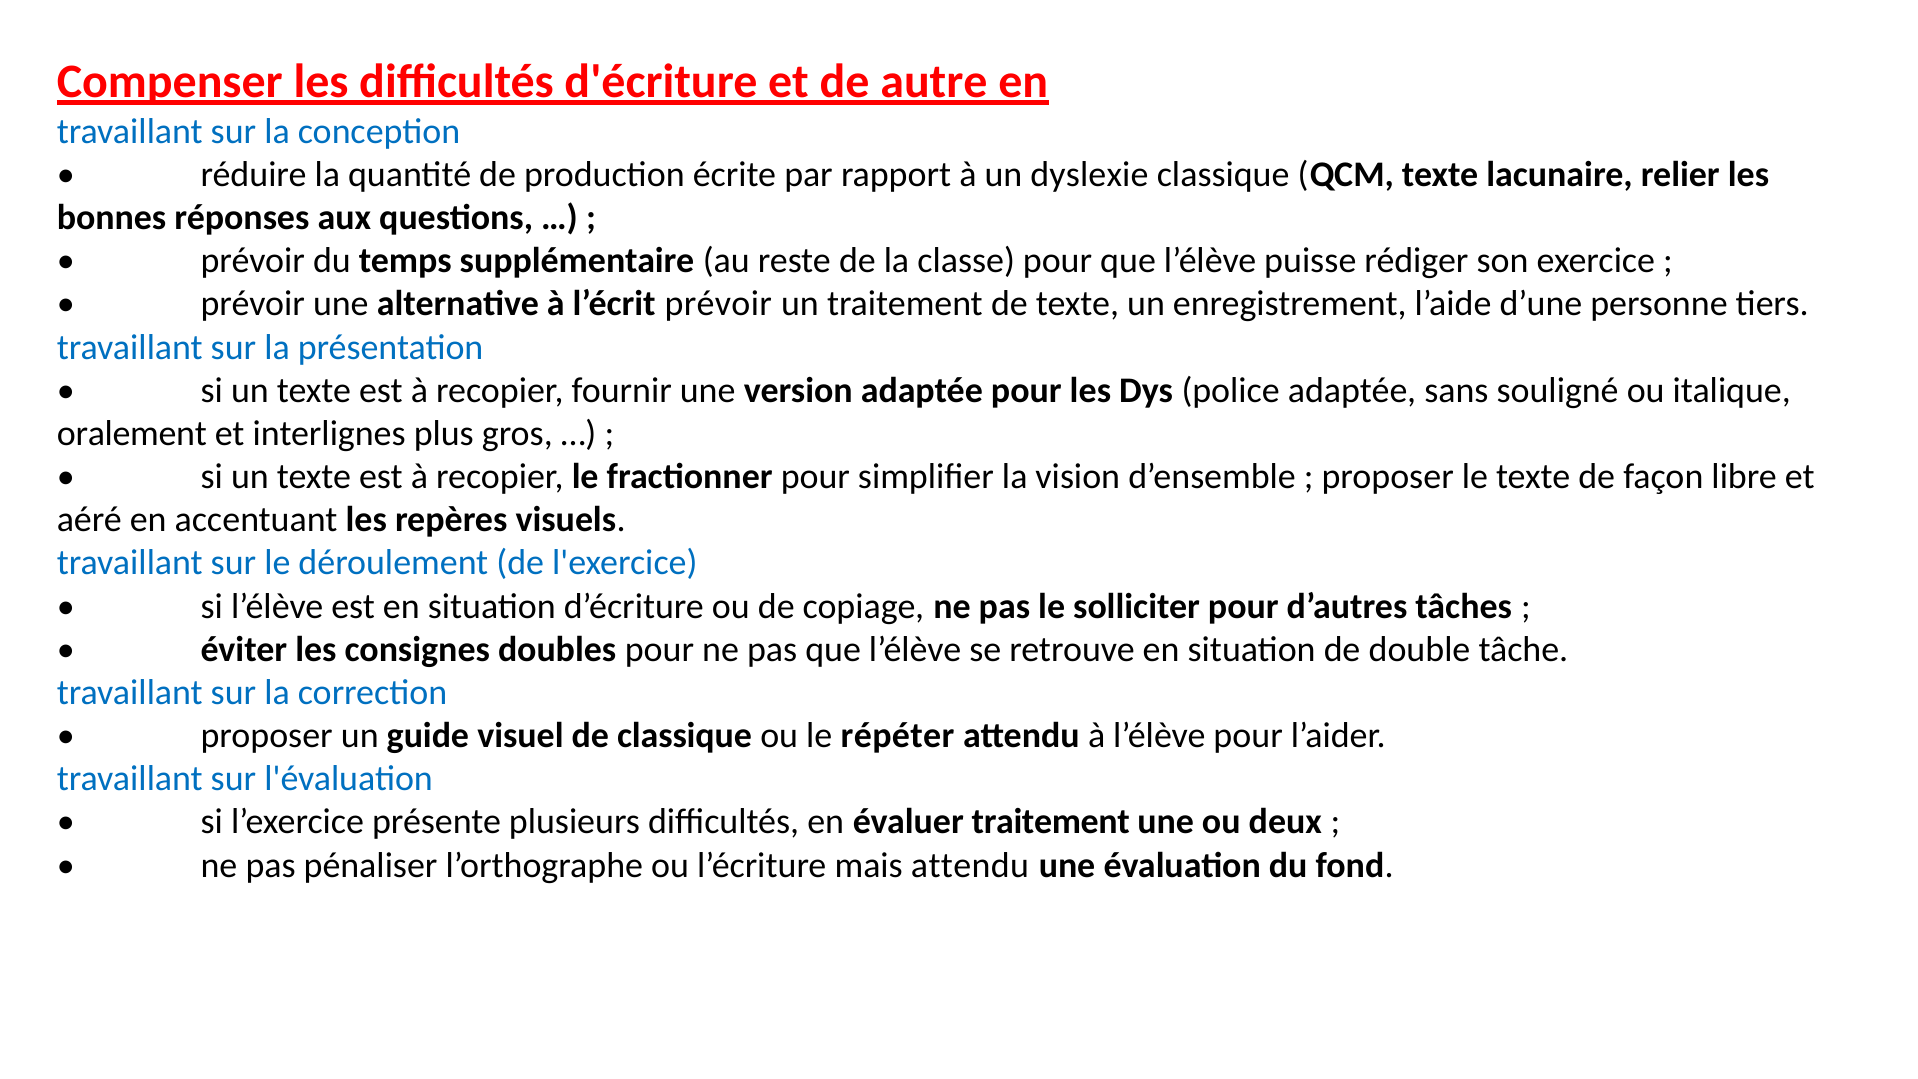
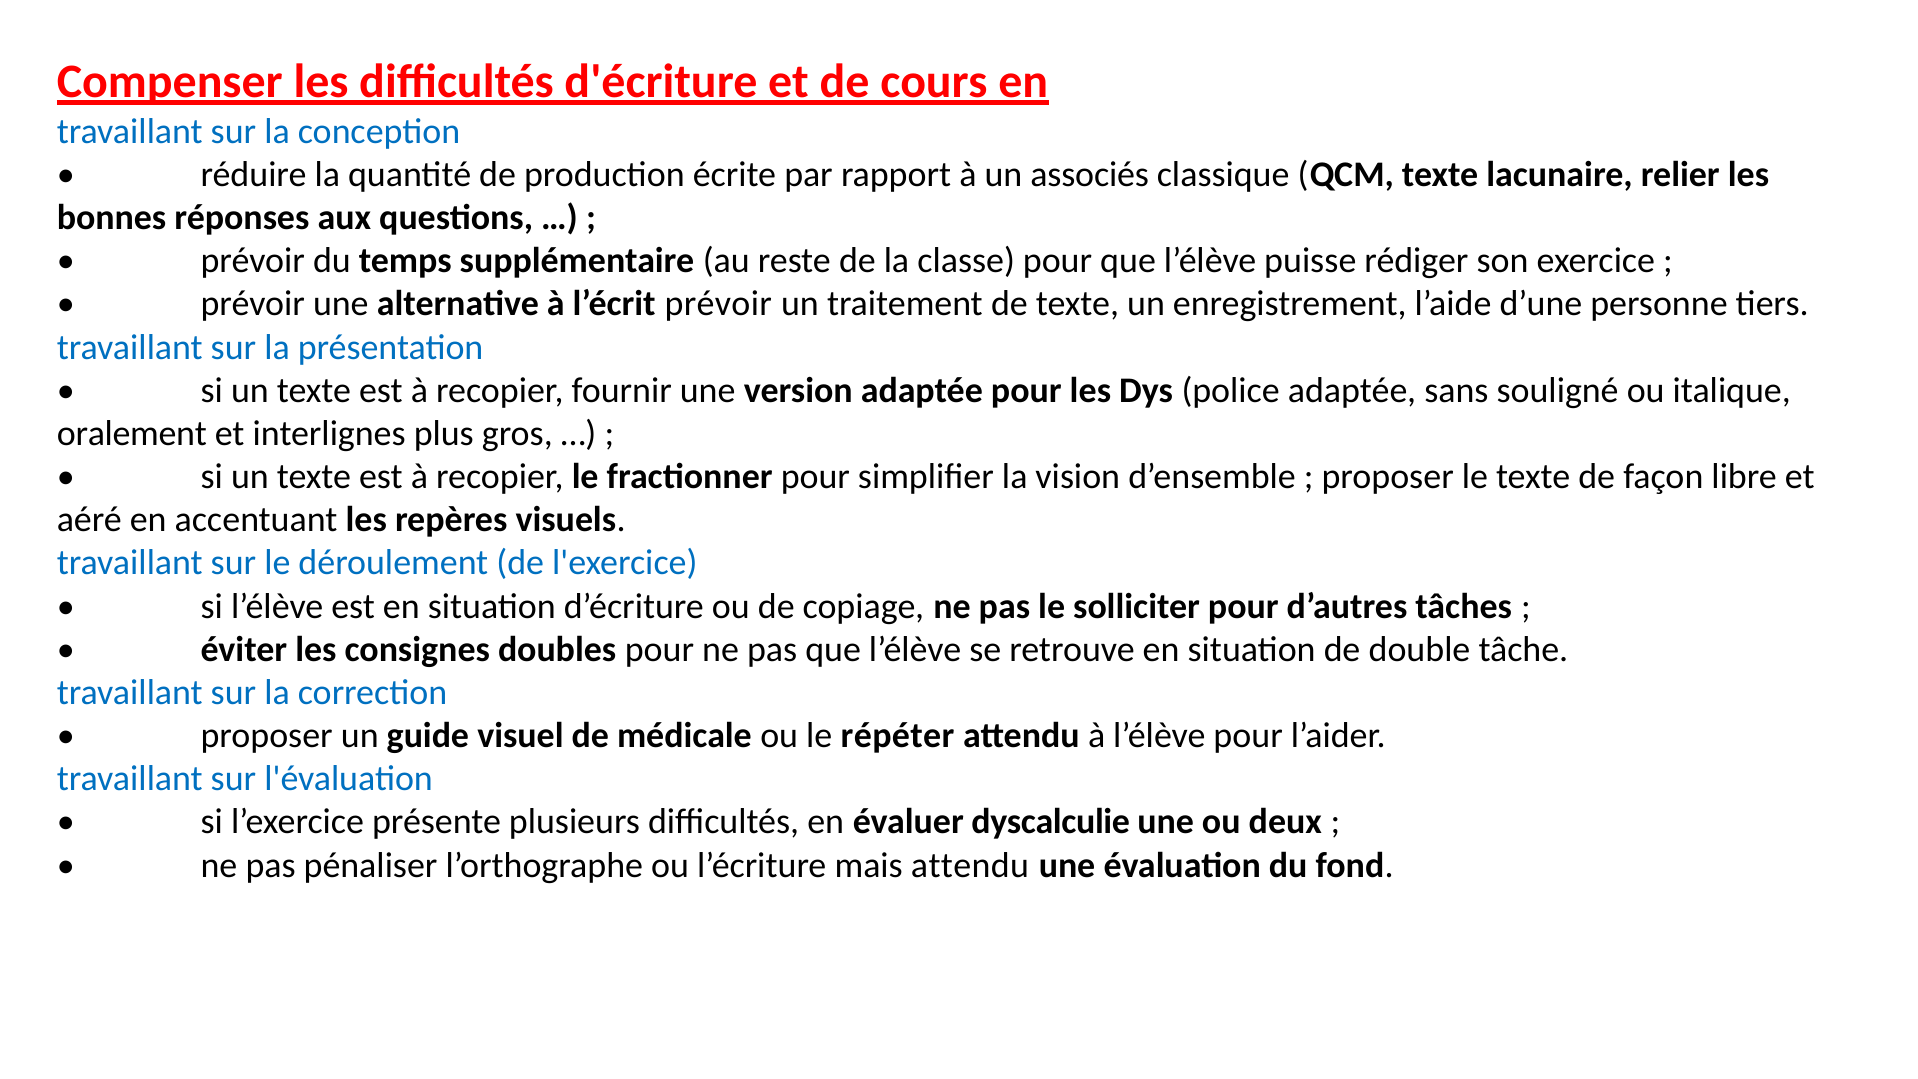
autre: autre -> cours
dyslexie: dyslexie -> associés
de classique: classique -> médicale
évaluer traitement: traitement -> dyscalculie
